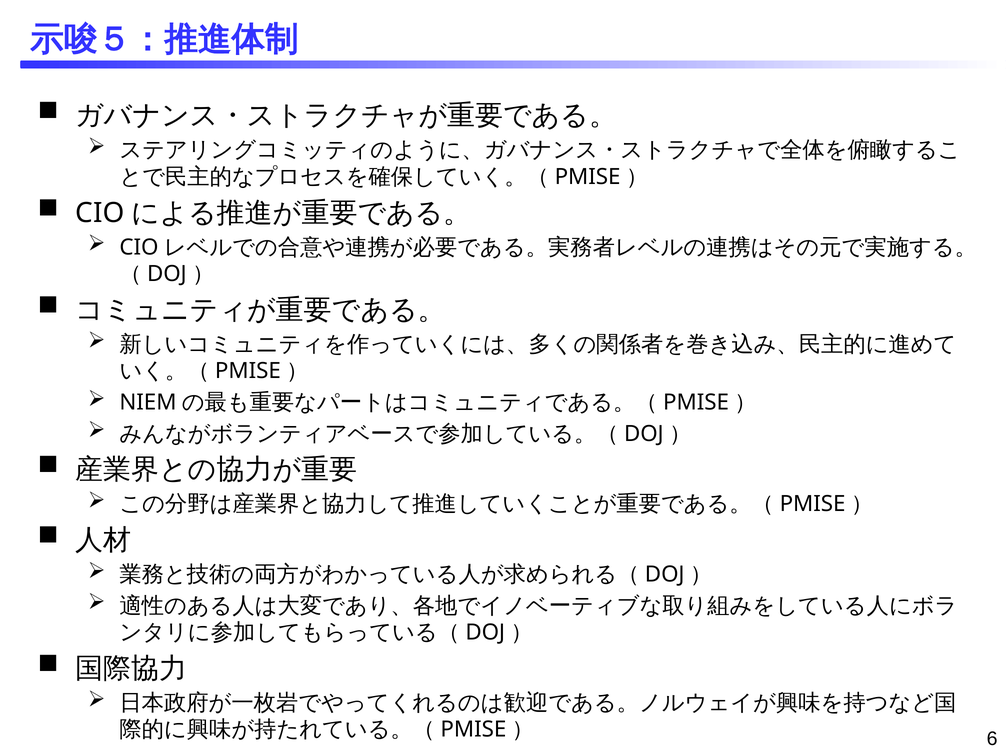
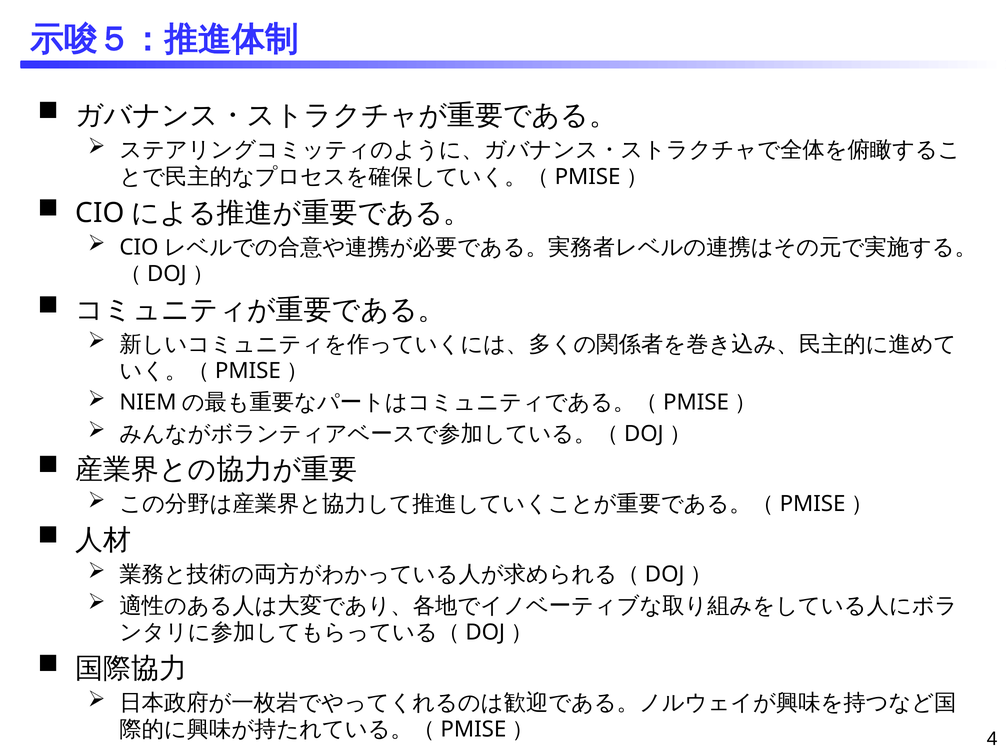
6: 6 -> 4
